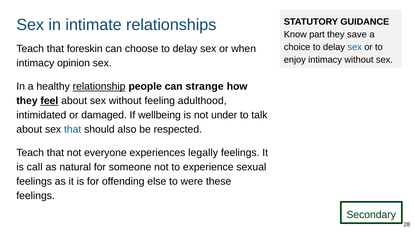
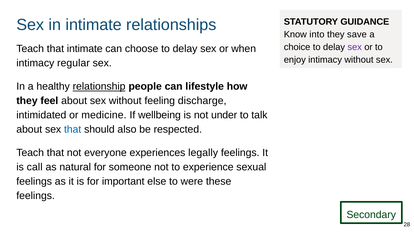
part: part -> into
sex at (355, 47) colour: blue -> purple
that foreskin: foreskin -> intimate
opinion: opinion -> regular
strange: strange -> lifestyle
feel underline: present -> none
adulthood: adulthood -> discharge
damaged: damaged -> medicine
offending: offending -> important
